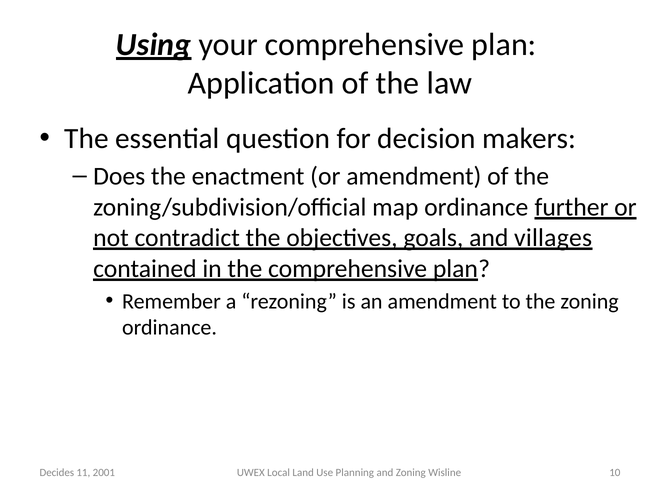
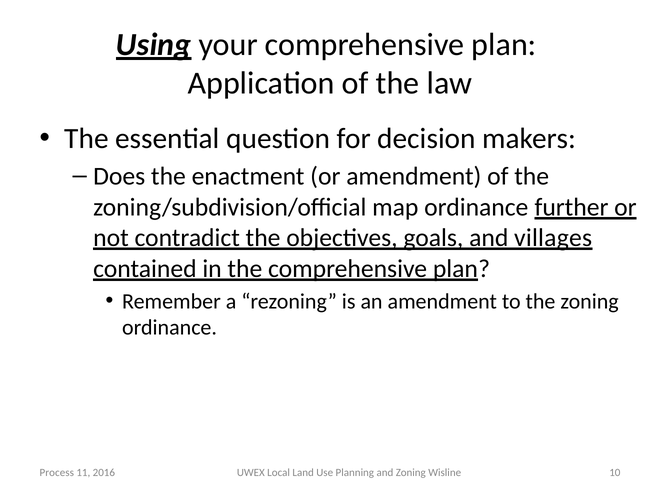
Decides: Decides -> Process
2001: 2001 -> 2016
